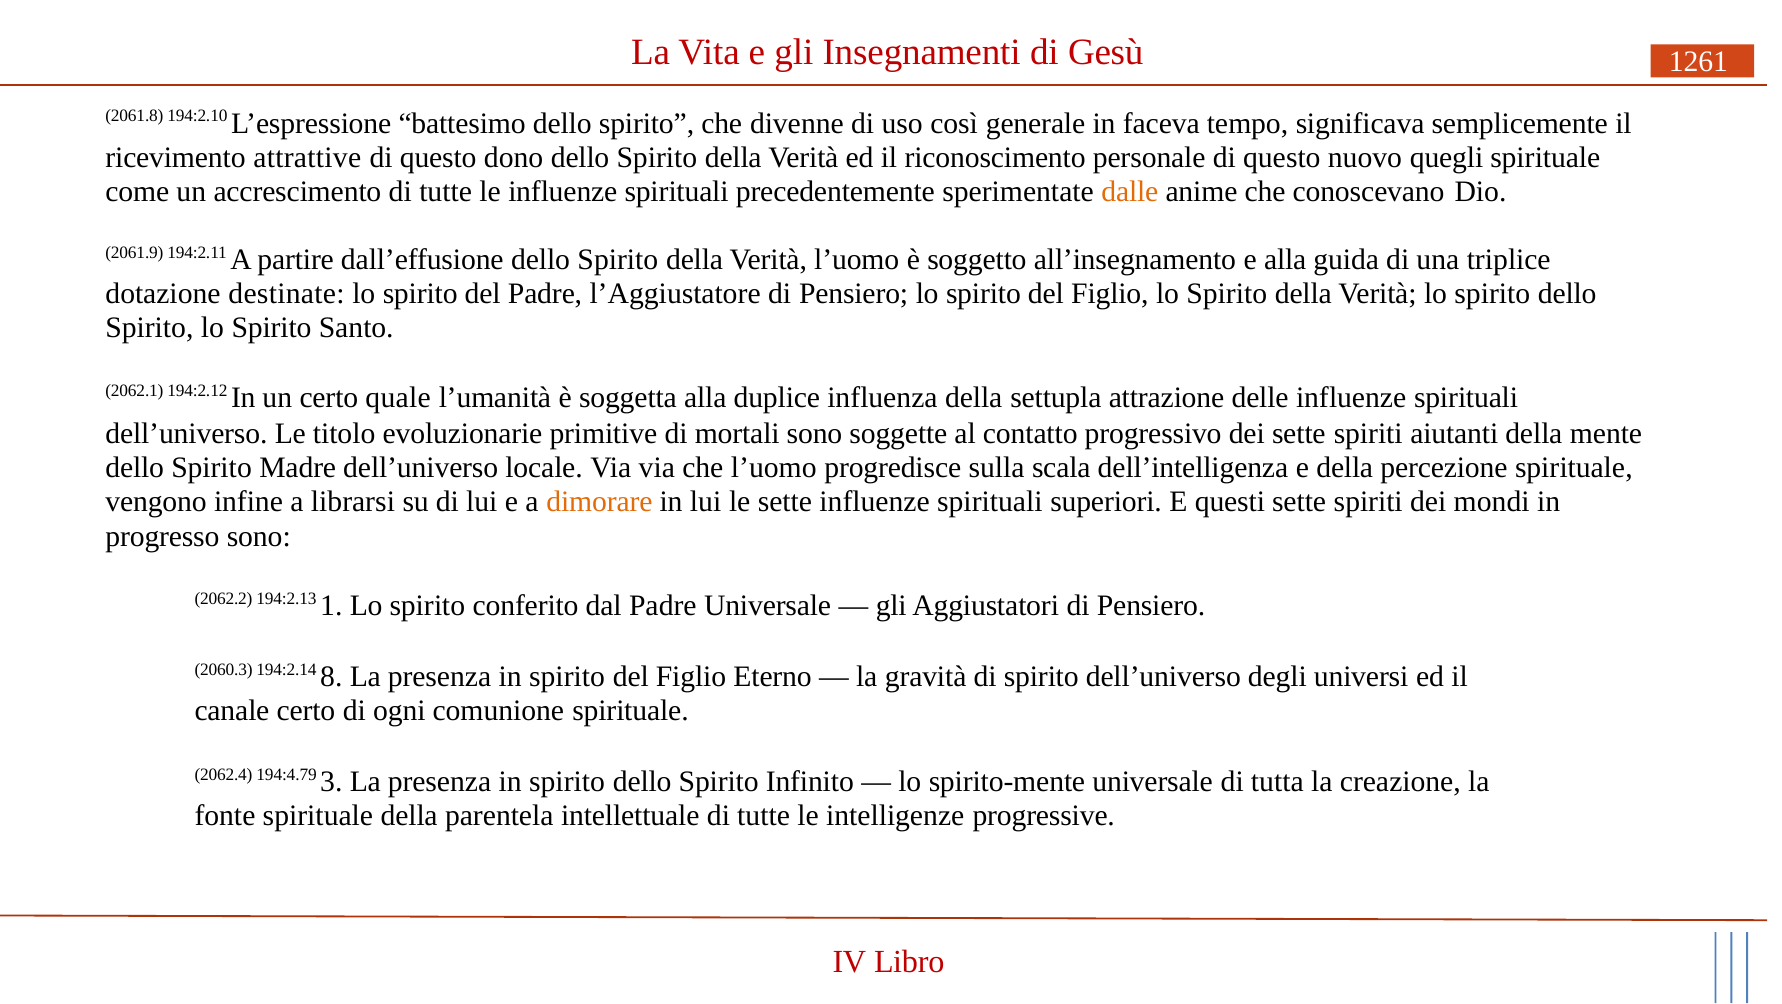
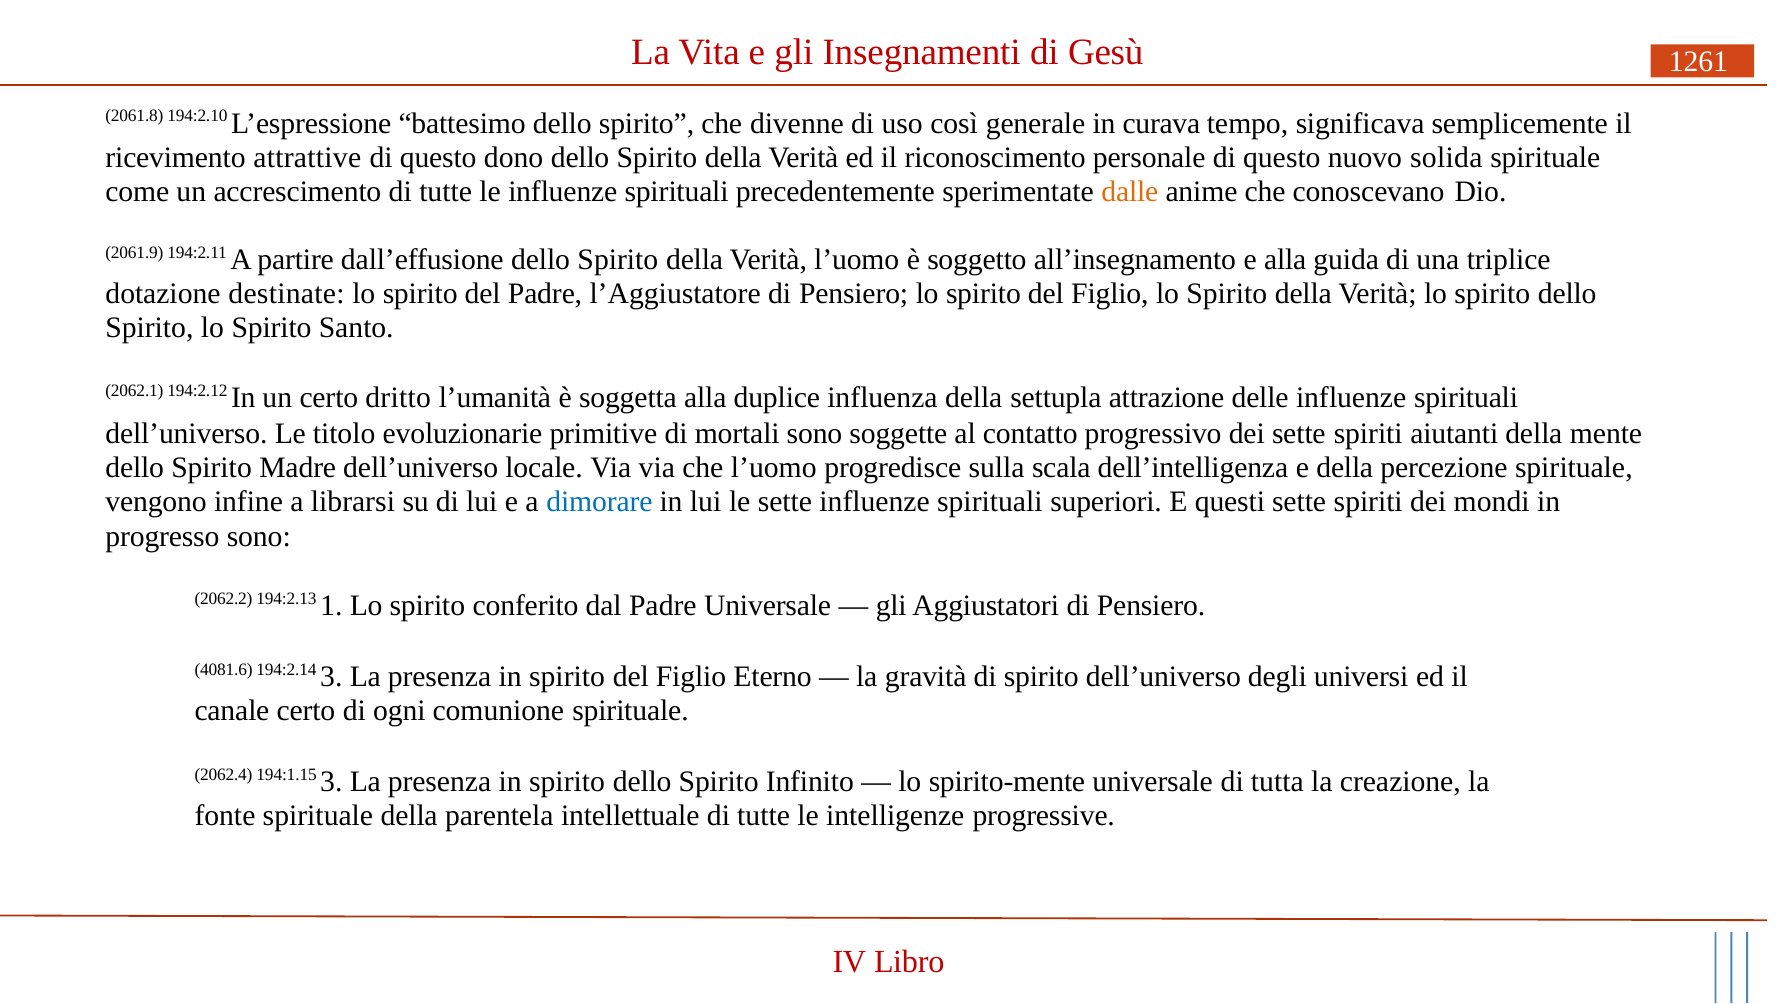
faceva: faceva -> curava
quegli: quegli -> solida
quale: quale -> dritto
dimorare colour: orange -> blue
2060.3: 2060.3 -> 4081.6
194:2.14 8: 8 -> 3
194:4.79: 194:4.79 -> 194:1.15
